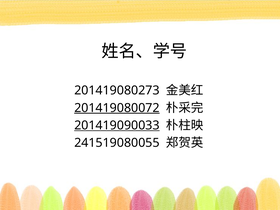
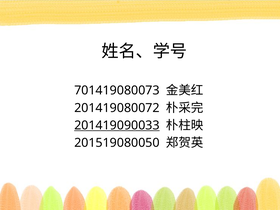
201419080273: 201419080273 -> 701419080073
201419080072 underline: present -> none
241519080055: 241519080055 -> 201519080050
